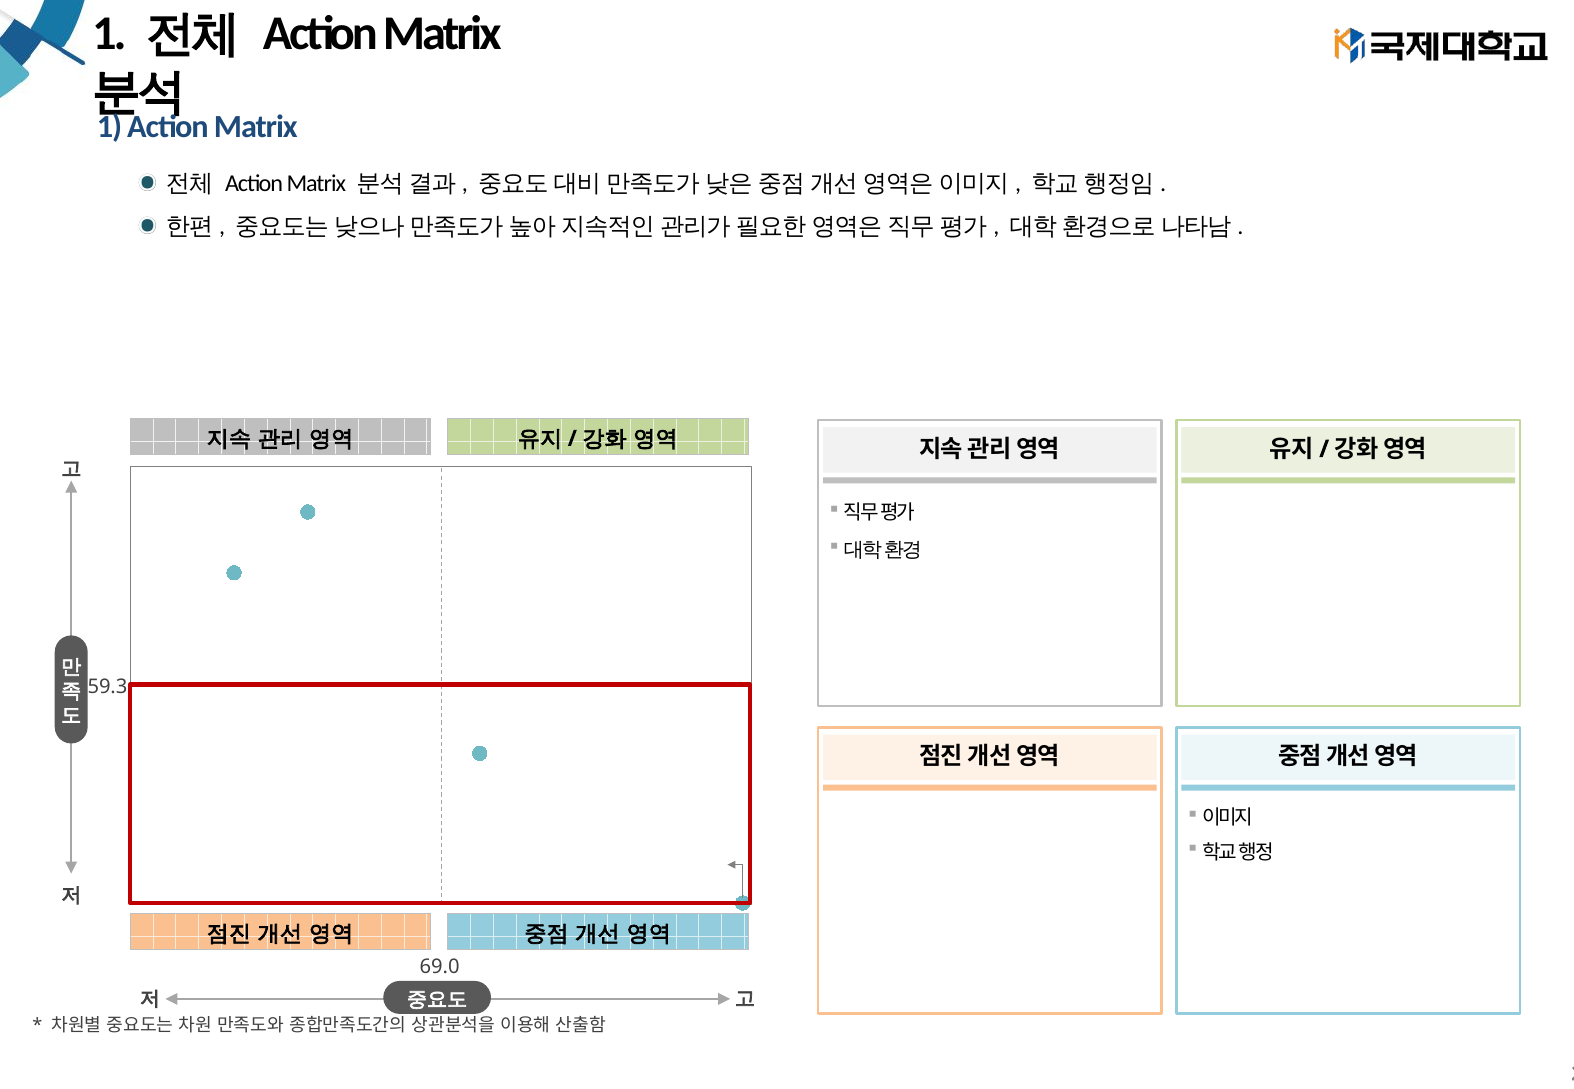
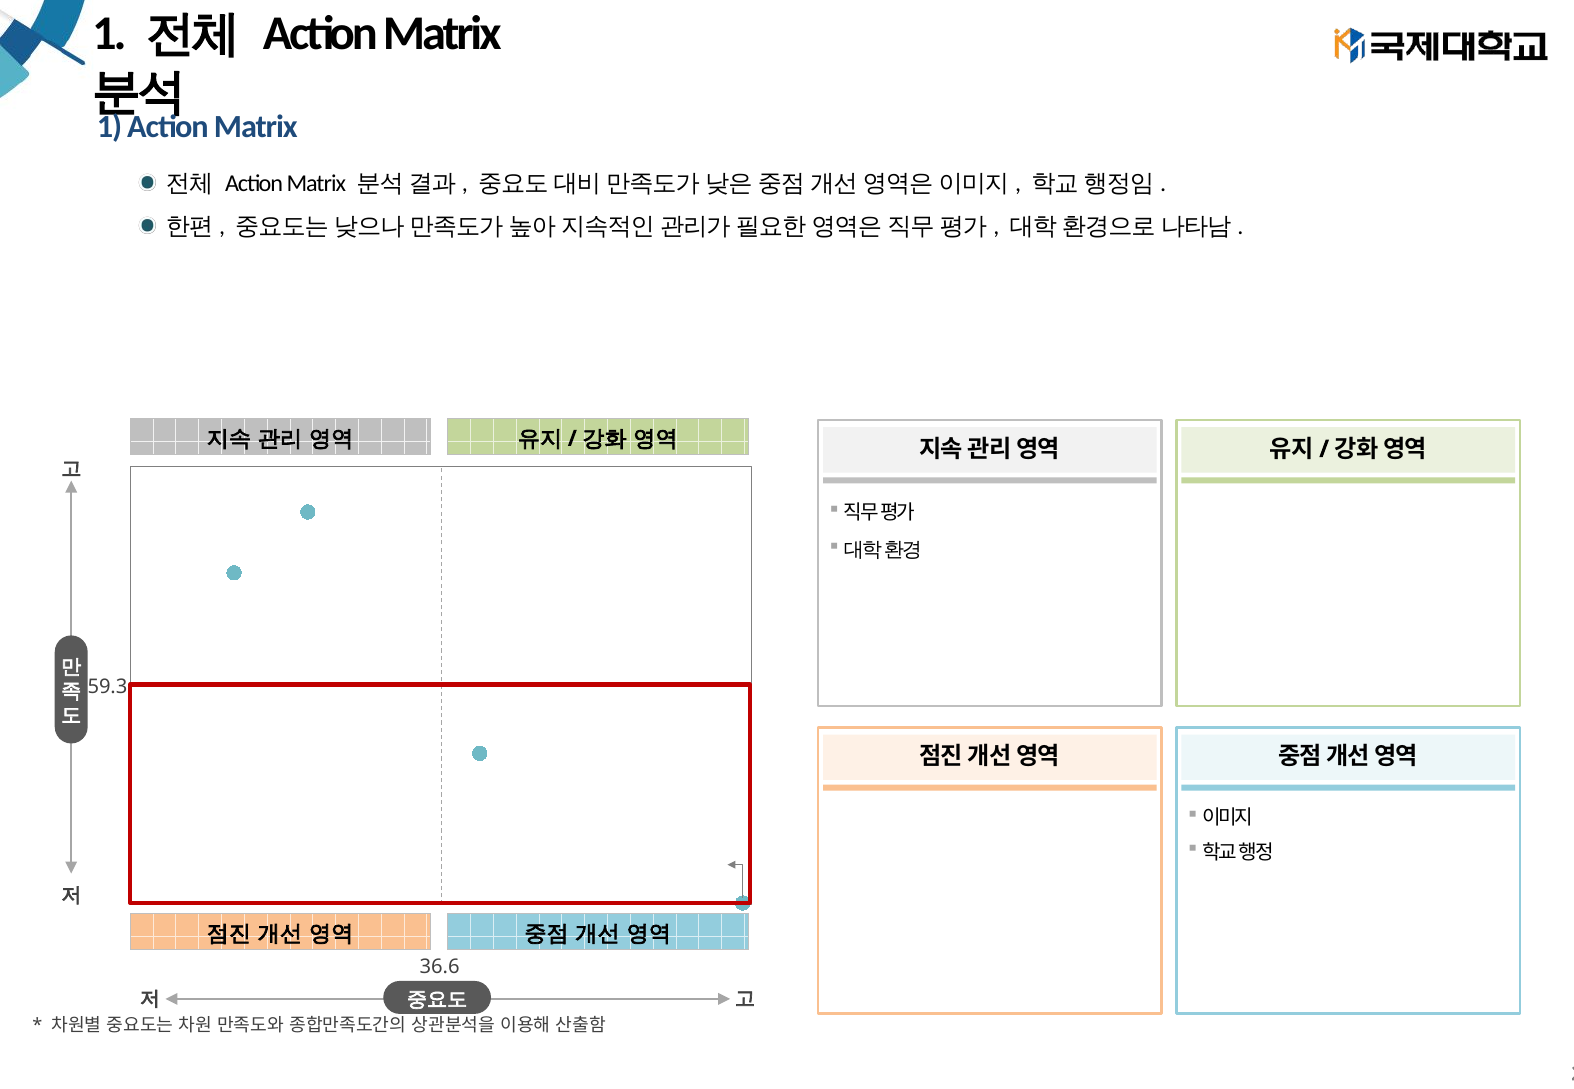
69.0: 69.0 -> 36.6
